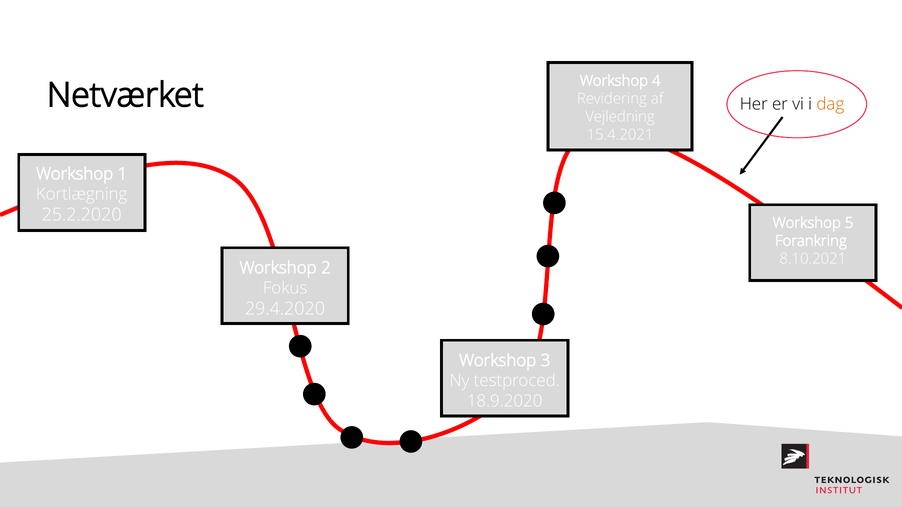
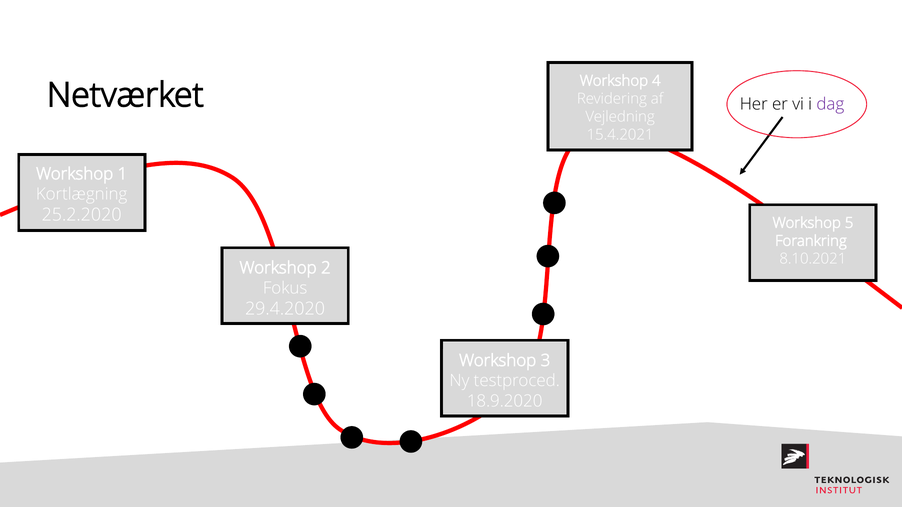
dag colour: orange -> purple
